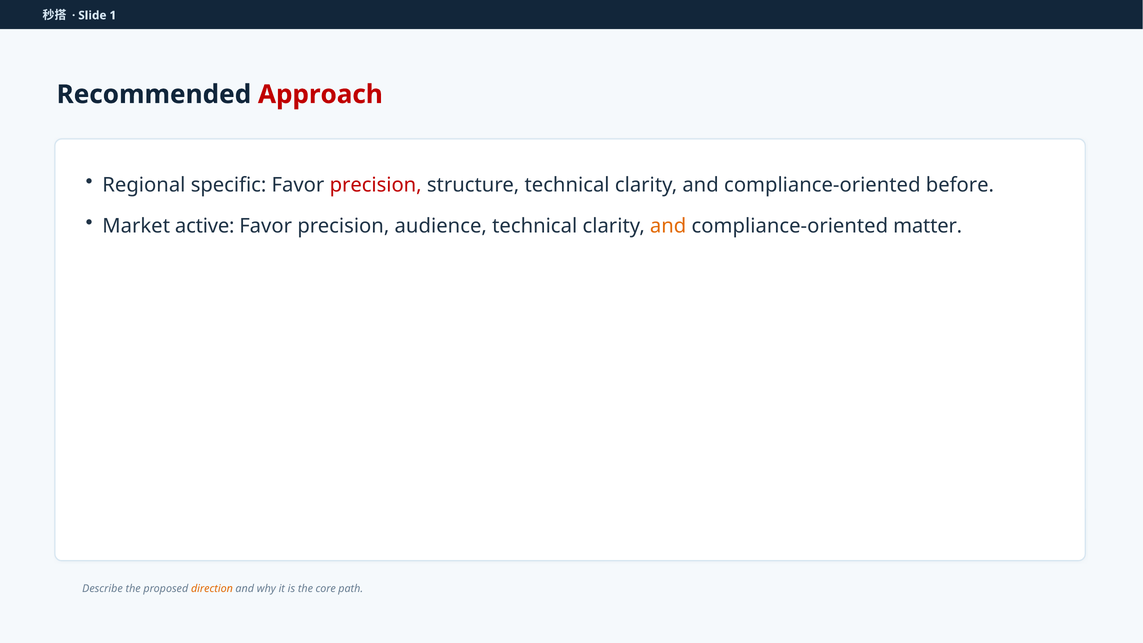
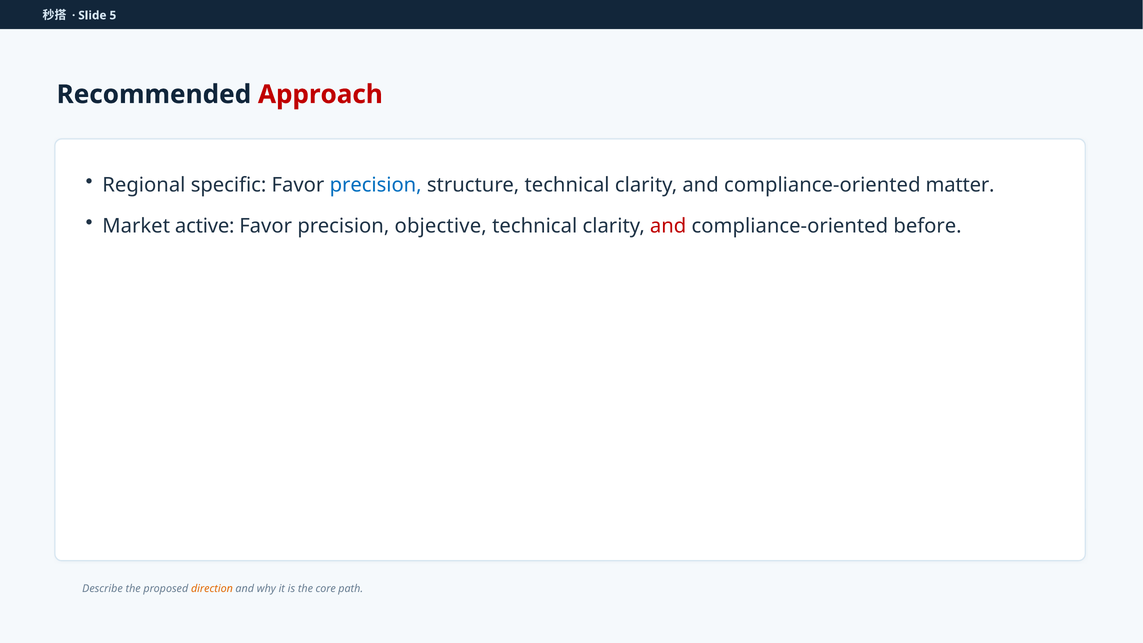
1: 1 -> 5
precision at (376, 185) colour: red -> blue
before: before -> matter
audience: audience -> objective
and at (668, 226) colour: orange -> red
matter: matter -> before
